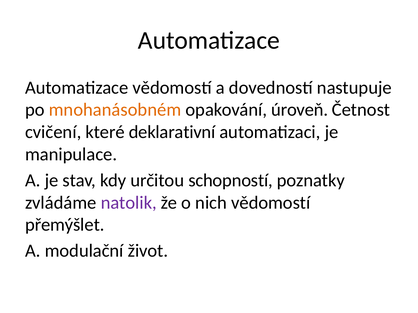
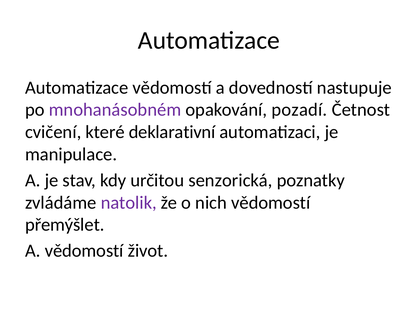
mnohanásobném colour: orange -> purple
úroveň: úroveň -> pozadí
schopností: schopností -> senzorická
A modulační: modulační -> vědomostí
